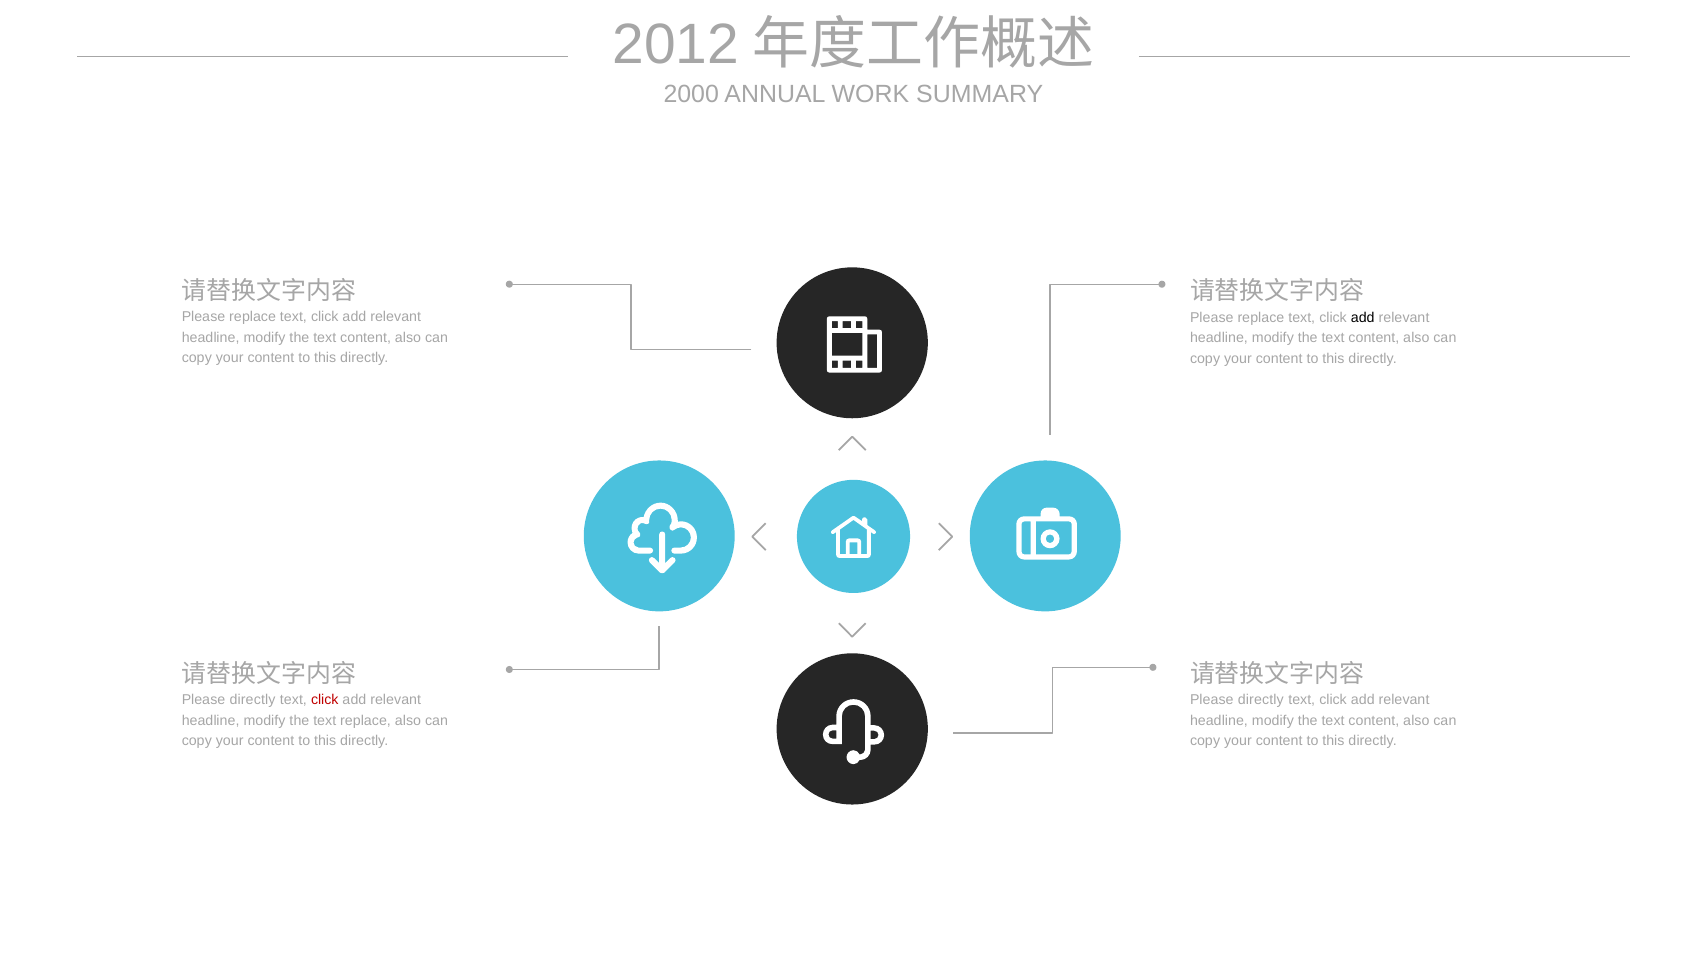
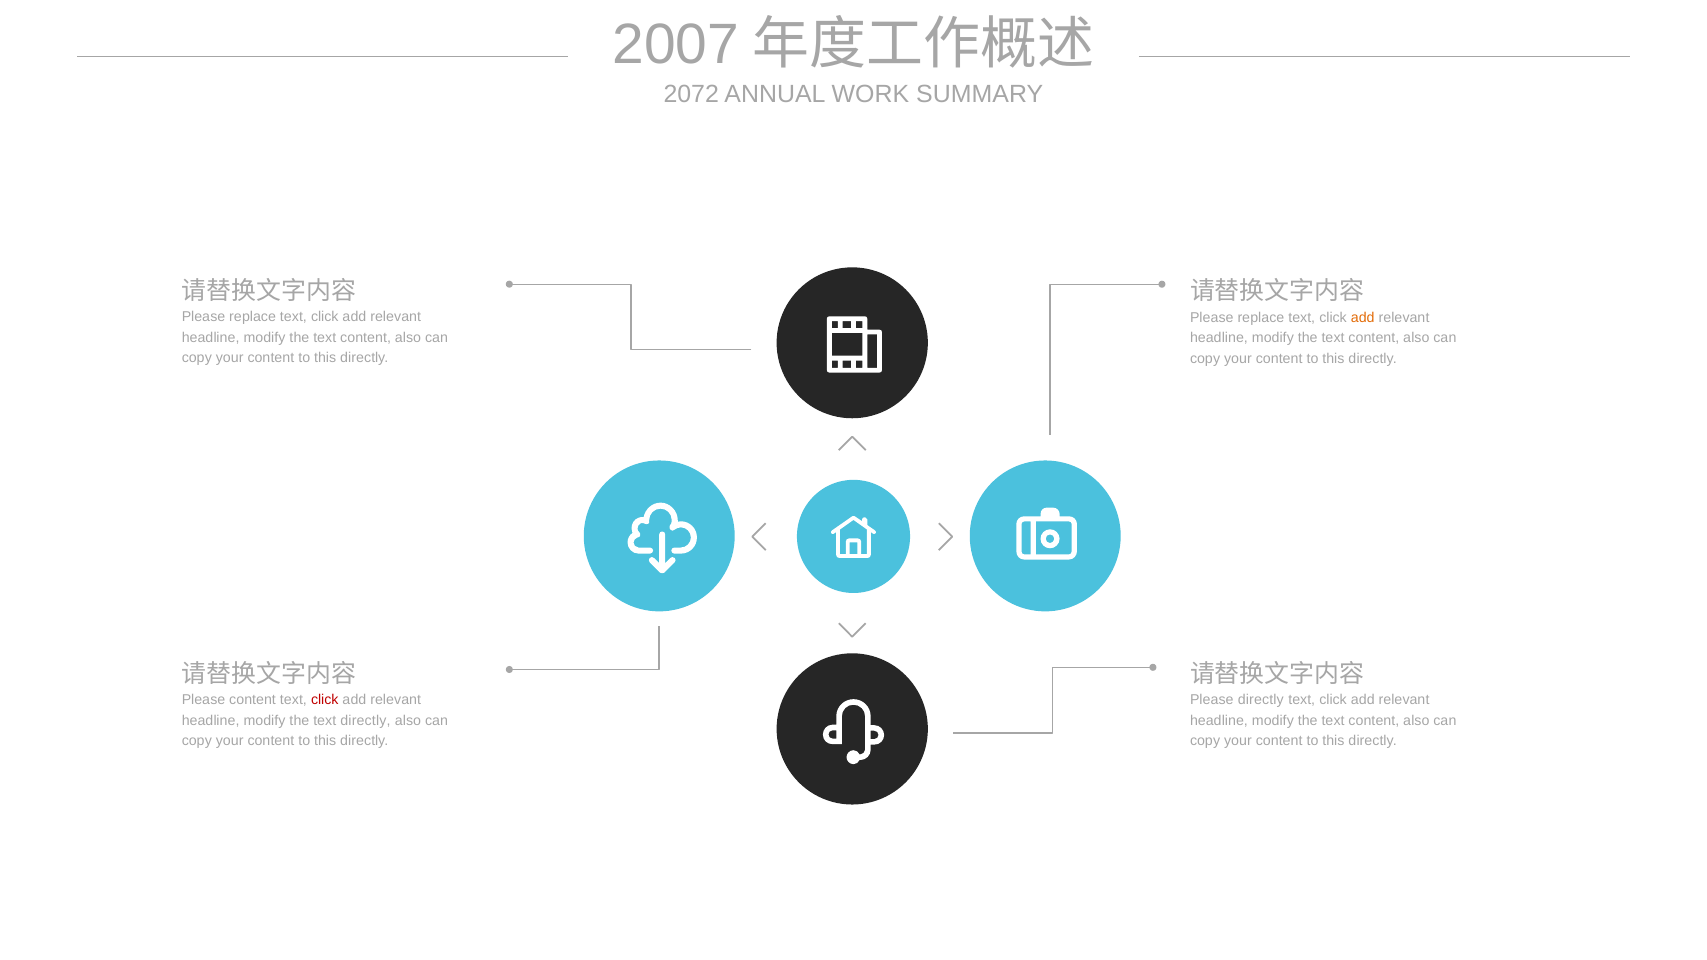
2012: 2012 -> 2007
2000: 2000 -> 2072
add at (1363, 318) colour: black -> orange
directly at (253, 700): directly -> content
text replace: replace -> directly
